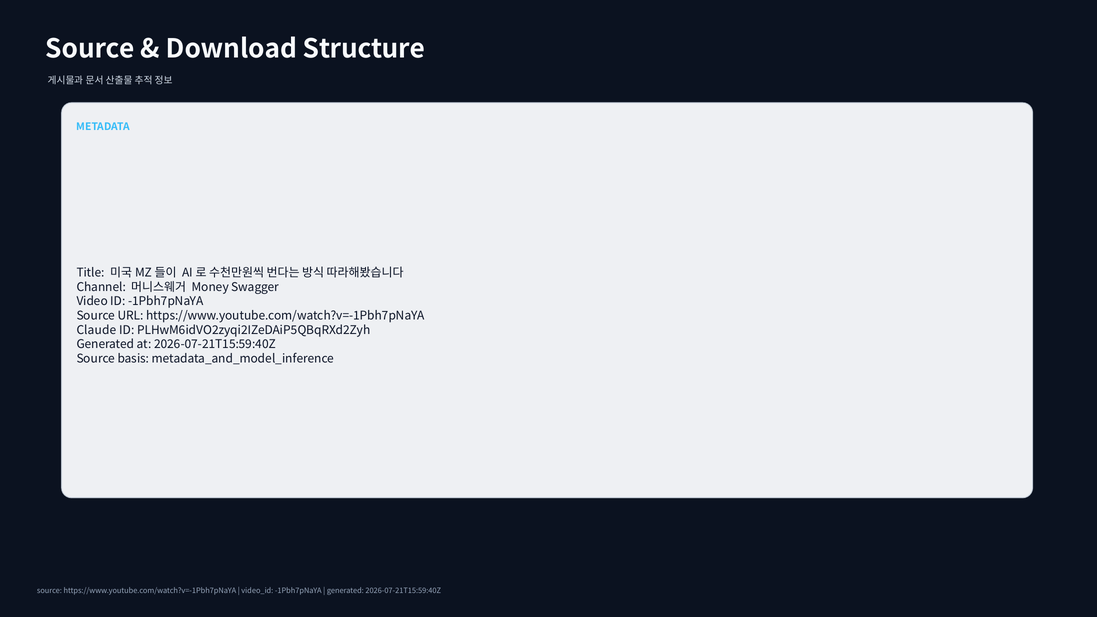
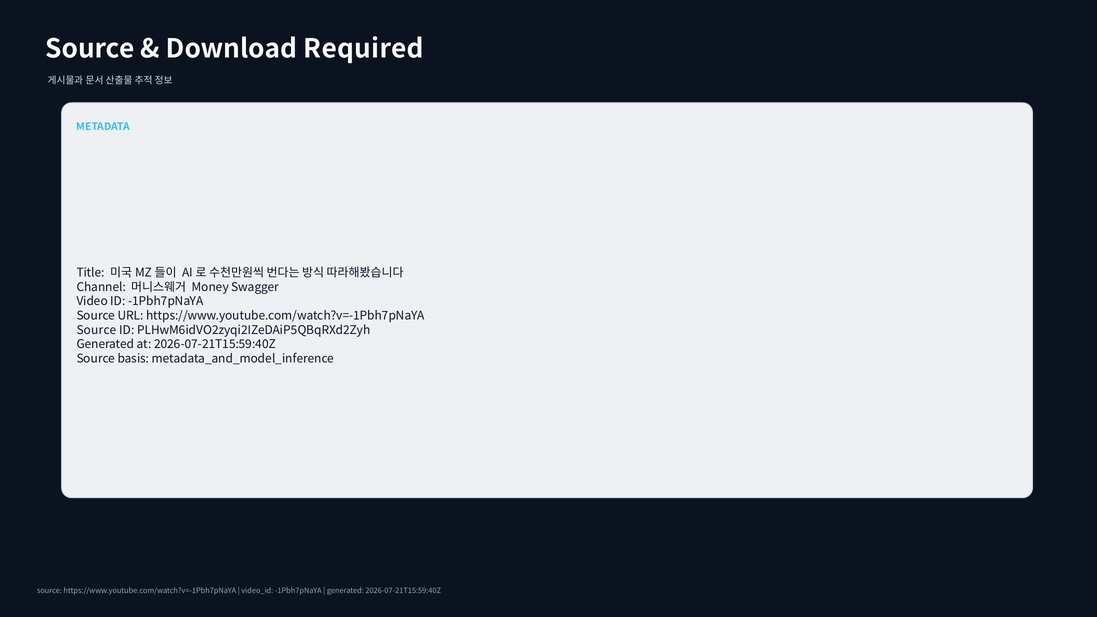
Structure: Structure -> Required
Claude at (97, 330): Claude -> Source
